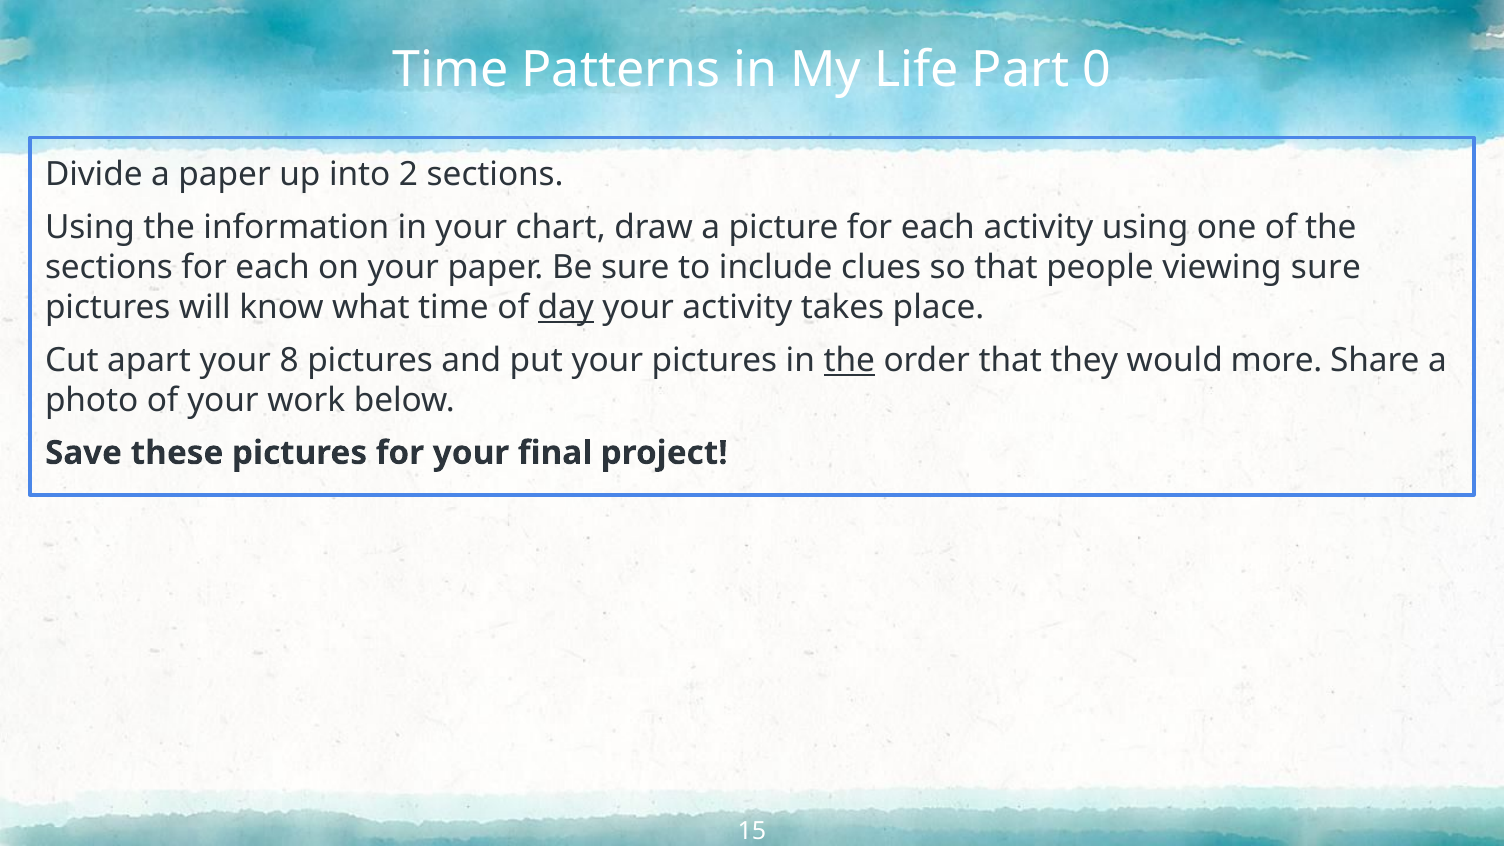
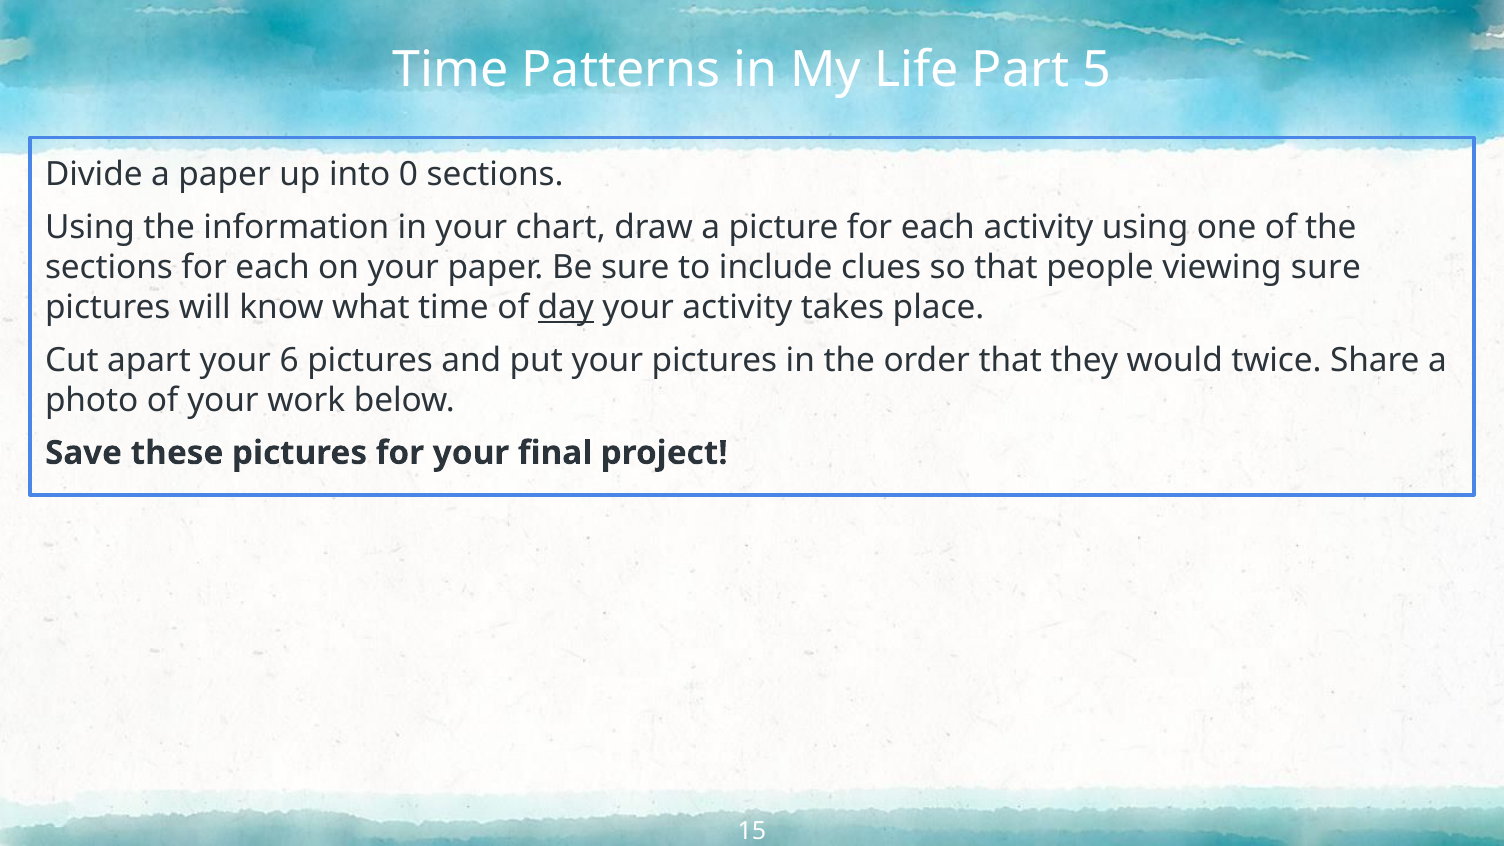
0: 0 -> 5
2: 2 -> 0
8: 8 -> 6
the at (849, 360) underline: present -> none
more: more -> twice
